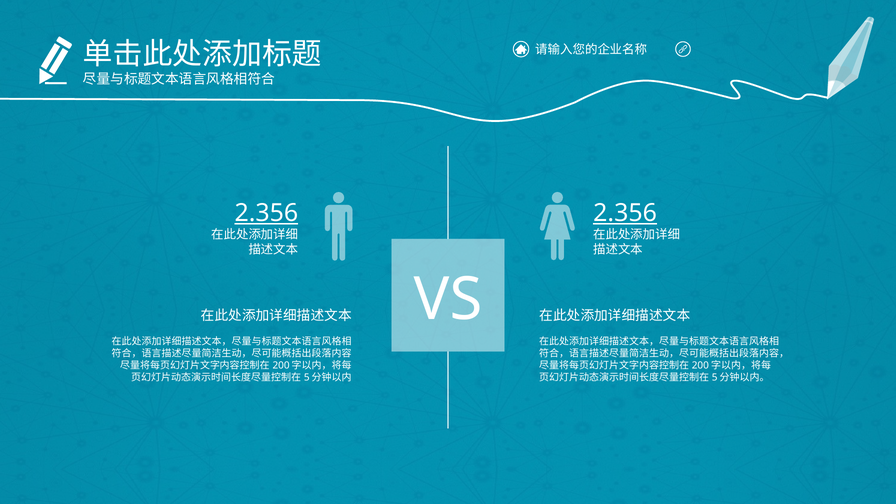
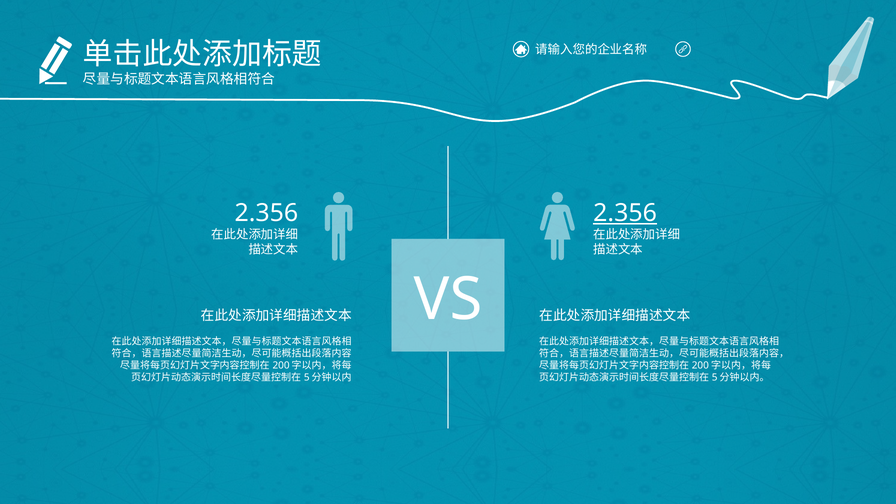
2.356 at (266, 213) underline: present -> none
